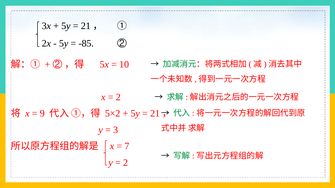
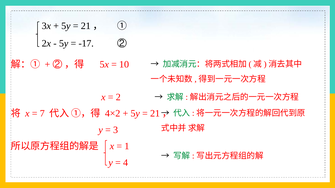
-85: -85 -> -17
9: 9 -> 7
5×2: 5×2 -> 4×2
7: 7 -> 1
2 at (126, 163): 2 -> 4
